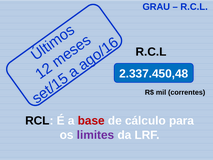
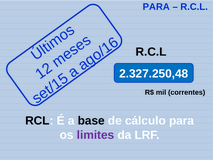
GRAU at (156, 7): GRAU -> PARA
2.337.450,48: 2.337.450,48 -> 2.327.250,48
base colour: red -> black
